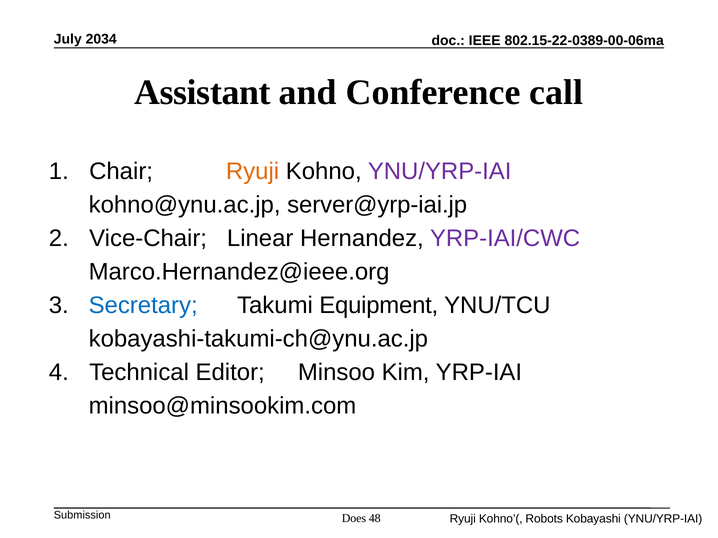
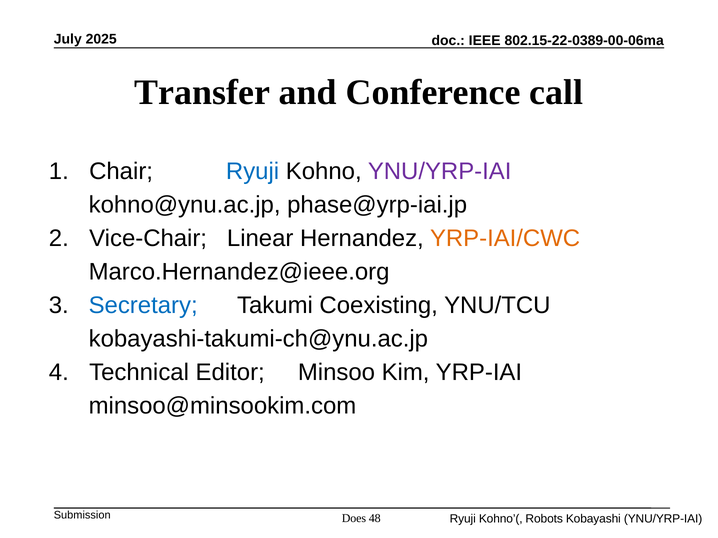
2034: 2034 -> 2025
Assistant: Assistant -> Transfer
Ryuji at (253, 172) colour: orange -> blue
server@yrp-iai.jp: server@yrp-iai.jp -> phase@yrp-iai.jp
YRP-IAI/CWC colour: purple -> orange
Equipment: Equipment -> Coexisting
